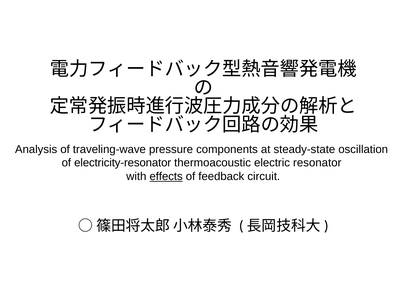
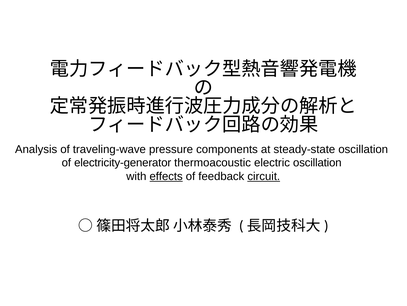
electricity-resonator: electricity-resonator -> electricity-generator
electric resonator: resonator -> oscillation
circuit underline: none -> present
